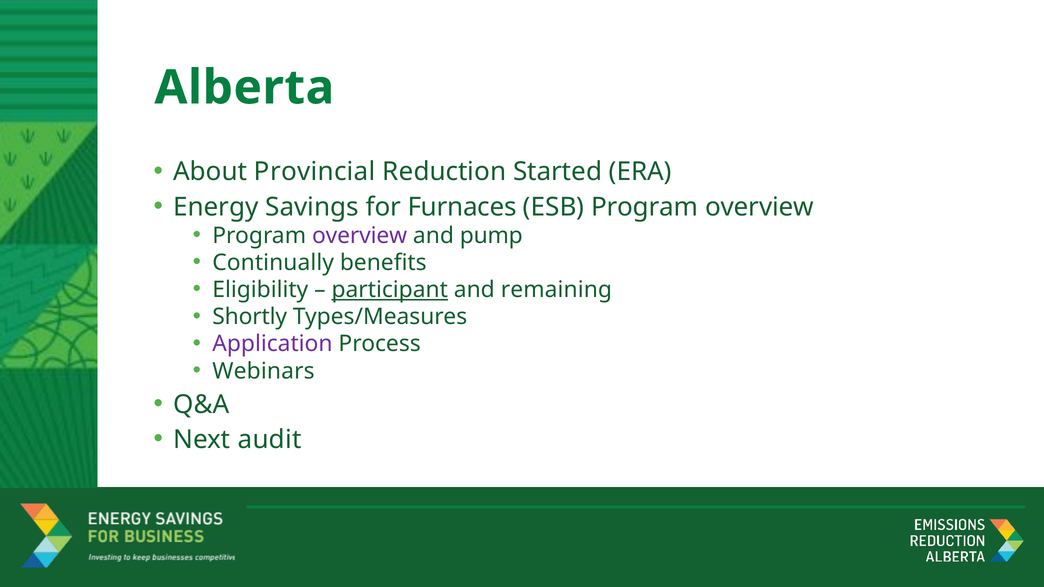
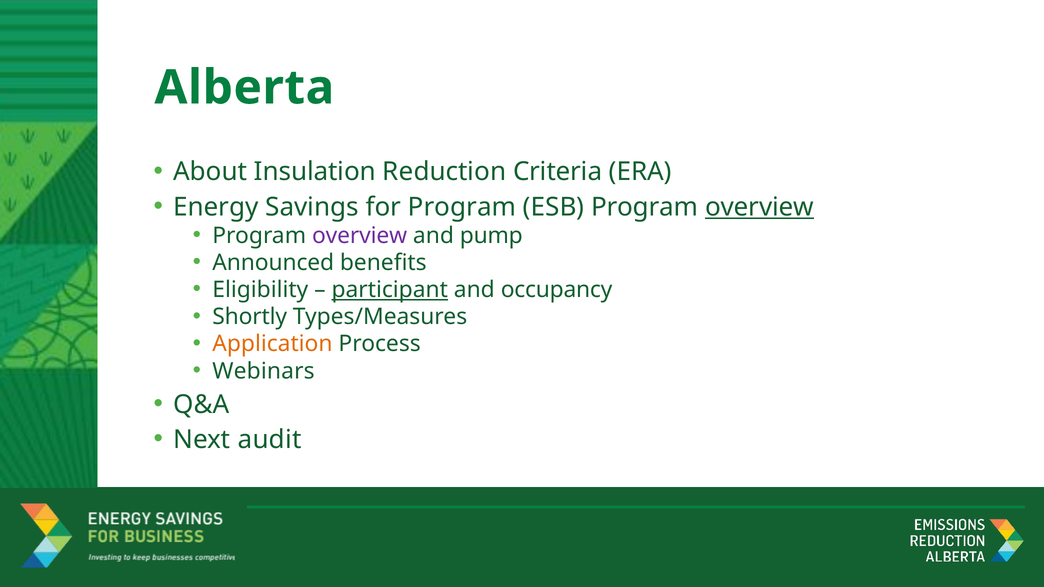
Provincial: Provincial -> Insulation
Started: Started -> Criteria
for Furnaces: Furnaces -> Program
overview at (759, 207) underline: none -> present
Continually: Continually -> Announced
remaining: remaining -> occupancy
Application colour: purple -> orange
